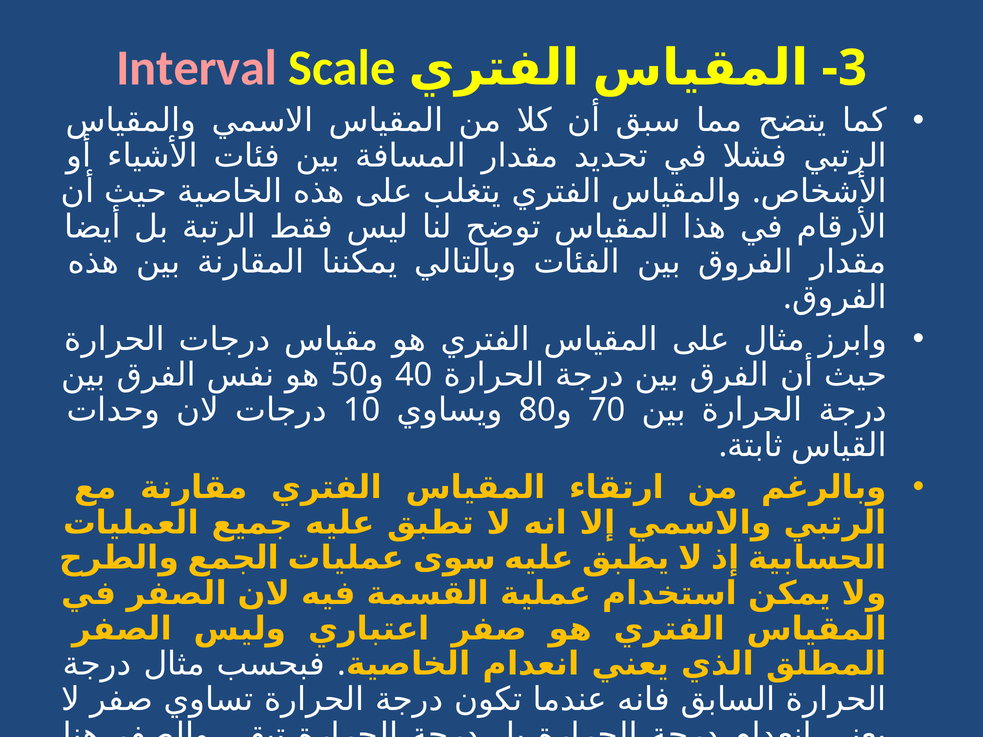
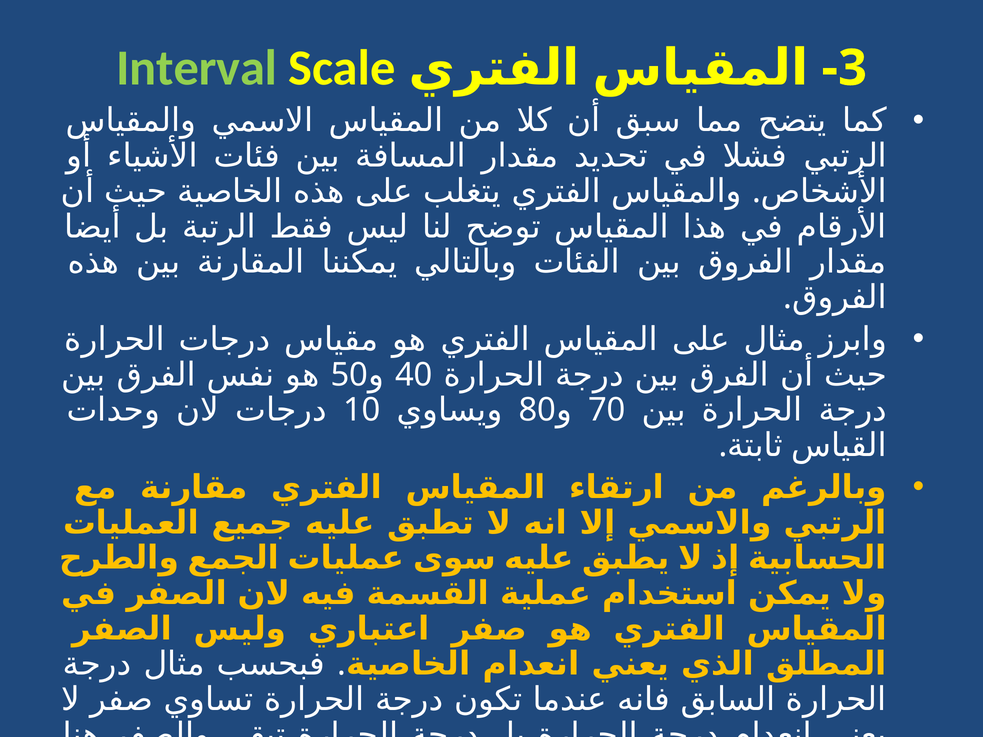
Interval colour: pink -> light green
